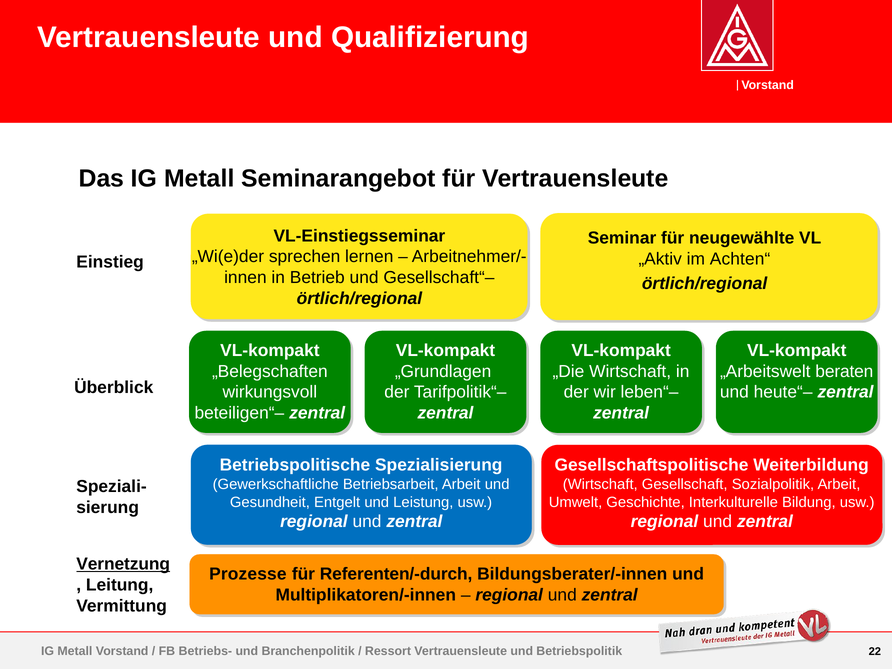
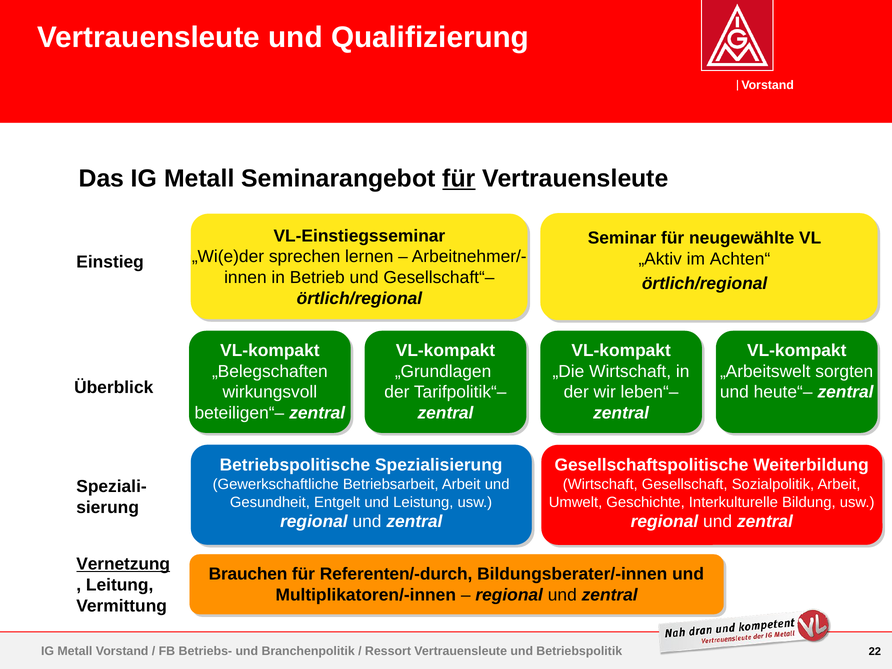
für at (459, 179) underline: none -> present
beraten: beraten -> sorgten
Prozesse: Prozesse -> Brauchen
